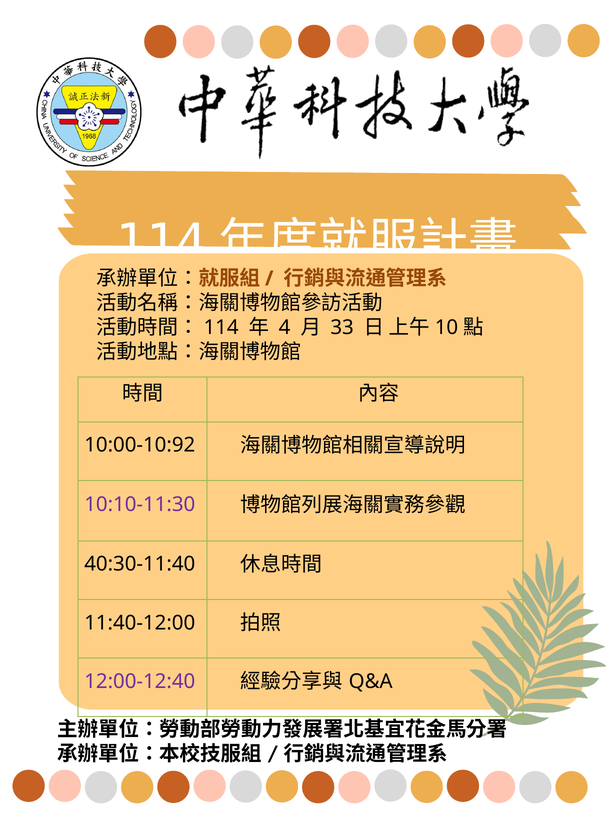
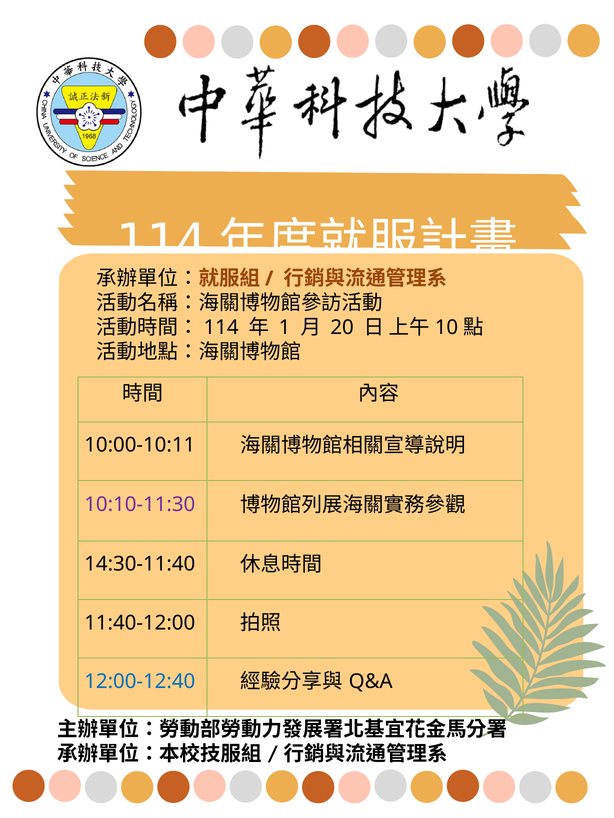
4: 4 -> 1
33: 33 -> 20
10:00-10:92: 10:00-10:92 -> 10:00-10:11
40:30-11:40: 40:30-11:40 -> 14:30-11:40
12:00-12:40 colour: purple -> blue
